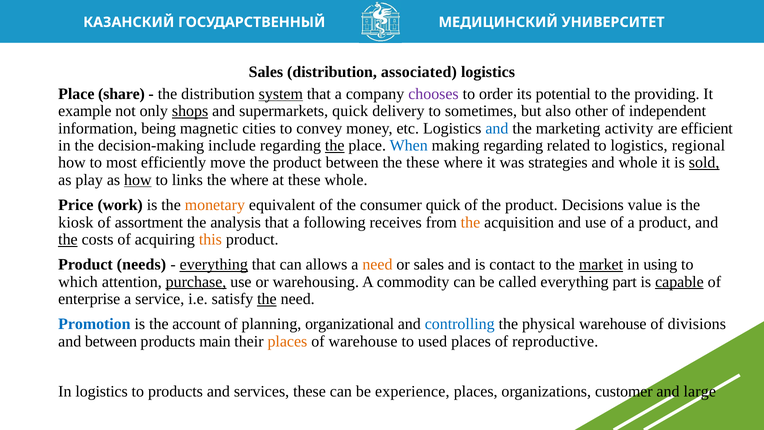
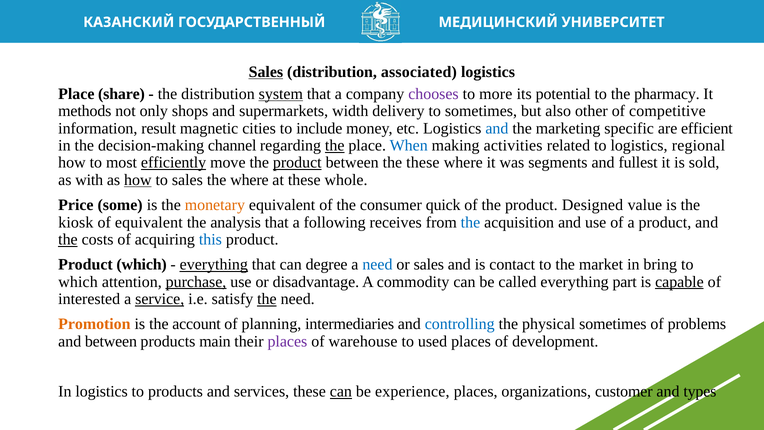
Sales at (266, 72) underline: none -> present
order: order -> more
providing: providing -> pharmacy
example: example -> methods
shops underline: present -> none
supermarkets quick: quick -> width
independent: independent -> competitive
being: being -> result
convey: convey -> include
activity: activity -> specific
include: include -> channel
making regarding: regarding -> activities
efficiently underline: none -> present
product at (297, 163) underline: none -> present
strategies: strategies -> segments
and whole: whole -> fullest
sold underline: present -> none
play: play -> with
to links: links -> sales
work: work -> some
Decisions: Decisions -> Designed
of assortment: assortment -> equivalent
the at (470, 222) colour: orange -> blue
this colour: orange -> blue
Product needs: needs -> which
allows: allows -> degree
need at (377, 264) colour: orange -> blue
market underline: present -> none
using: using -> bring
warehousing: warehousing -> disadvantage
enterprise: enterprise -> interested
service underline: none -> present
Promotion colour: blue -> orange
organizational: organizational -> intermediaries
physical warehouse: warehouse -> sometimes
divisions: divisions -> problems
places at (287, 341) colour: orange -> purple
reproductive: reproductive -> development
can at (341, 391) underline: none -> present
large: large -> types
